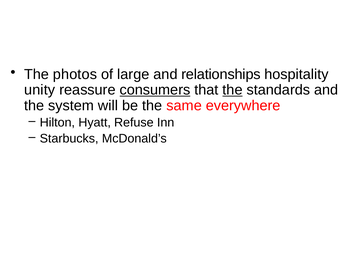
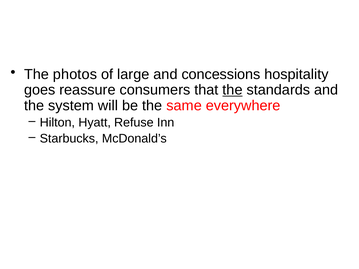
relationships: relationships -> concessions
unity: unity -> goes
consumers underline: present -> none
